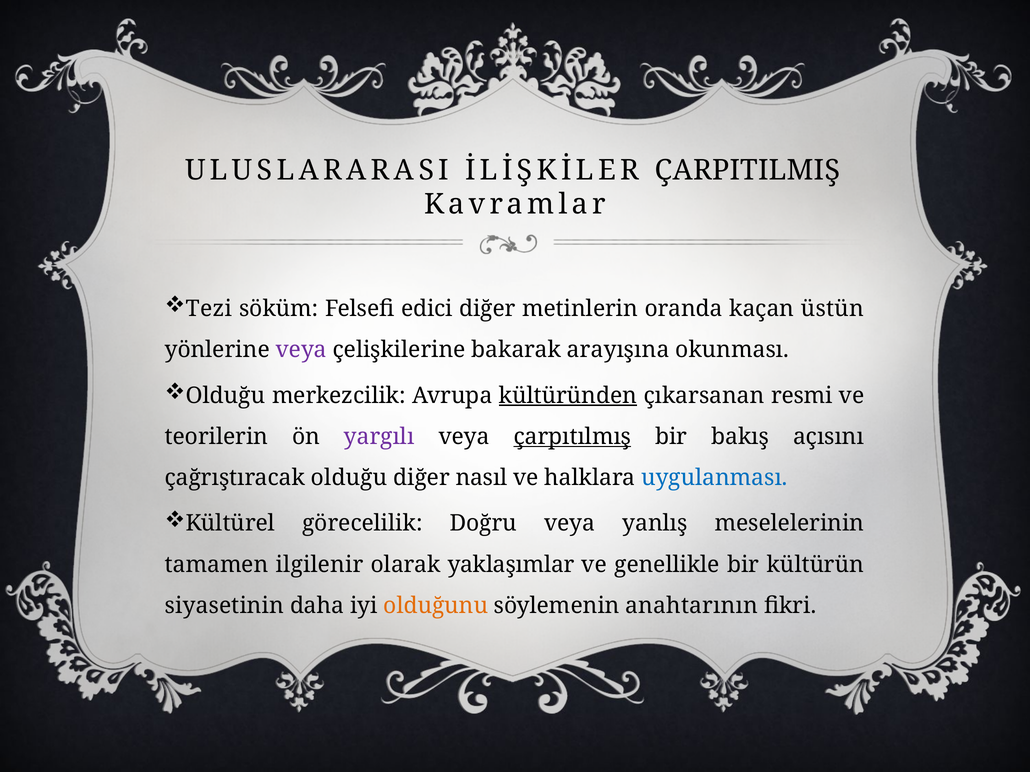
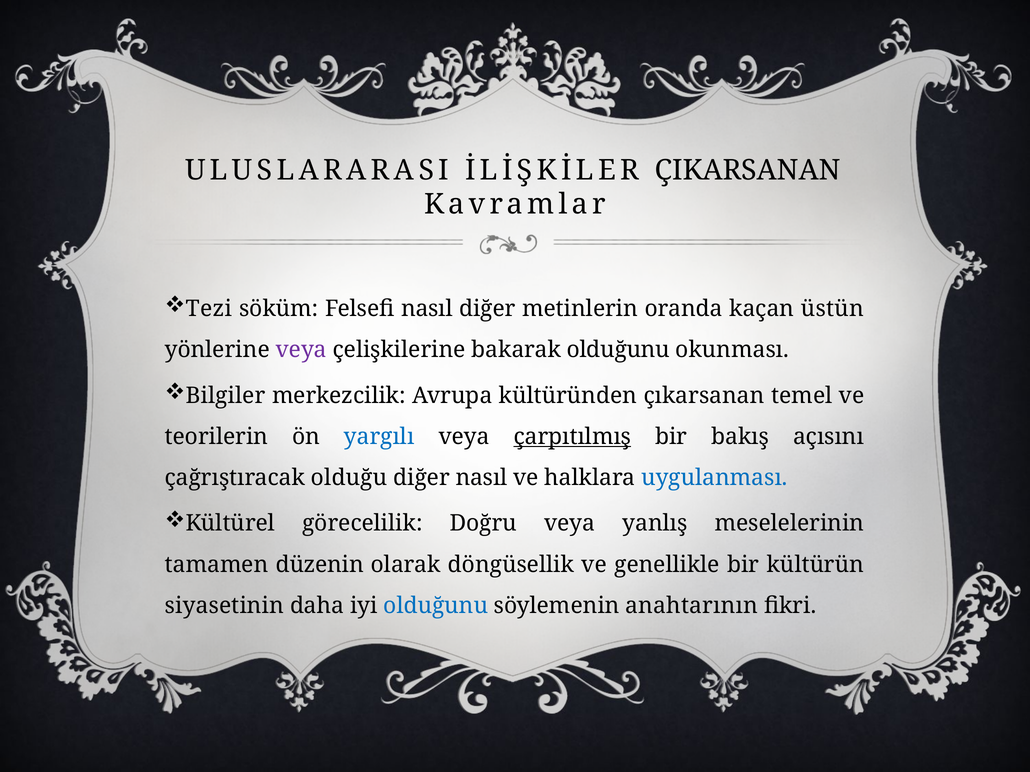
ÇARPITILMIŞ: ÇARPITILMIŞ -> ÇIKARSANAN
Felsefi edici: edici -> nasıl
bakarak arayışına: arayışına -> olduğunu
Olduğu at (225, 396): Olduğu -> Bilgiler
kültüründen underline: present -> none
resmi: resmi -> temel
yargılı colour: purple -> blue
ilgilenir: ilgilenir -> düzenin
yaklaşımlar: yaklaşımlar -> döngüsellik
olduğunu at (436, 606) colour: orange -> blue
